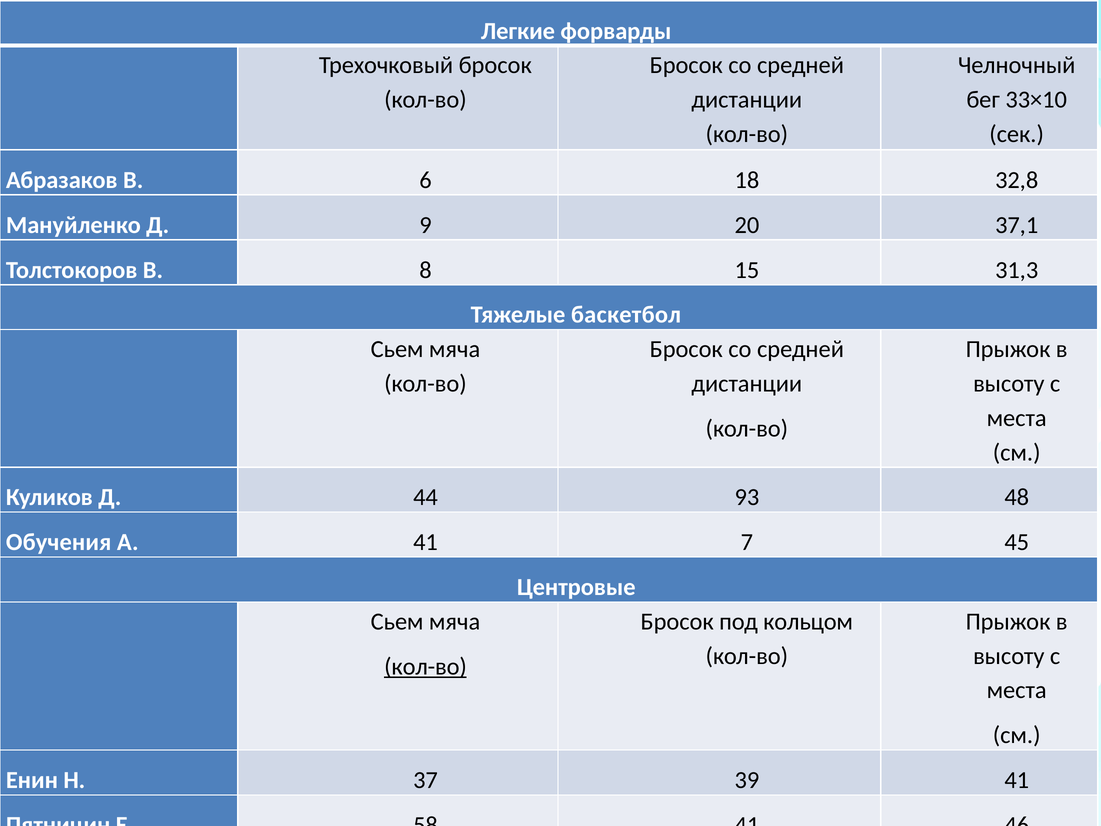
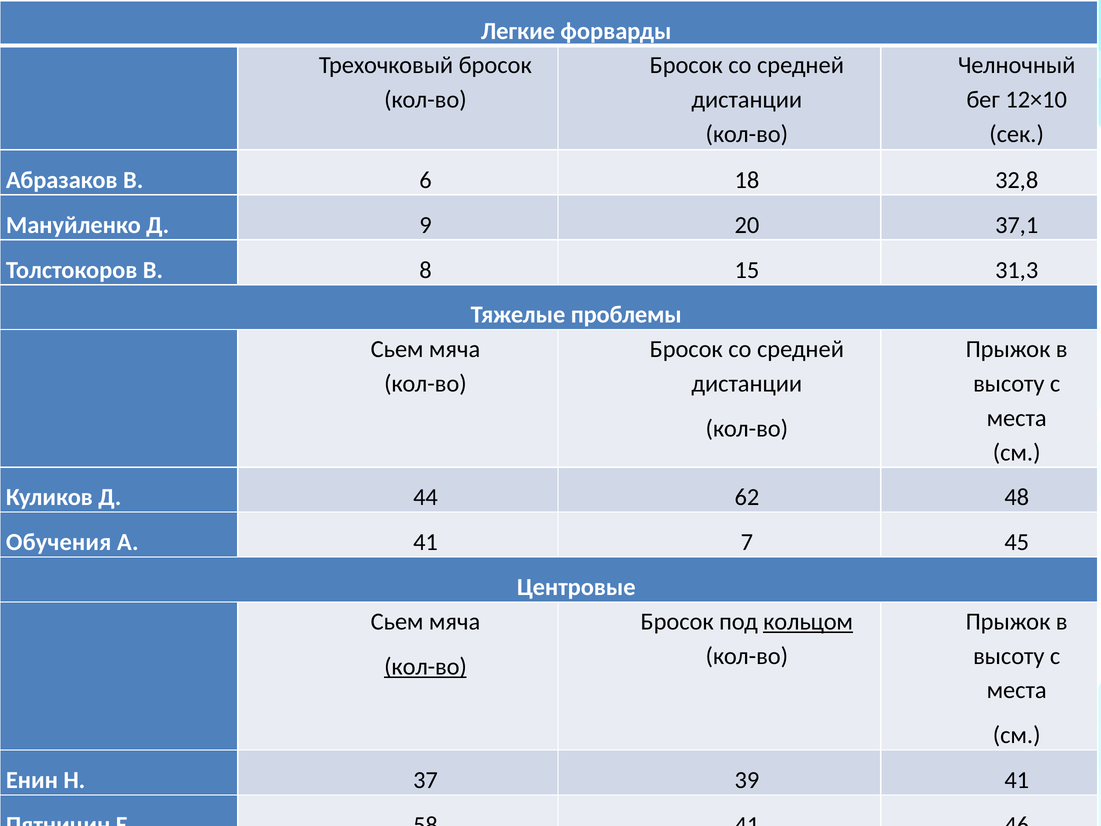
33×10: 33×10 -> 12×10
баскетбол: баскетбол -> проблемы
93: 93 -> 62
кольцом underline: none -> present
